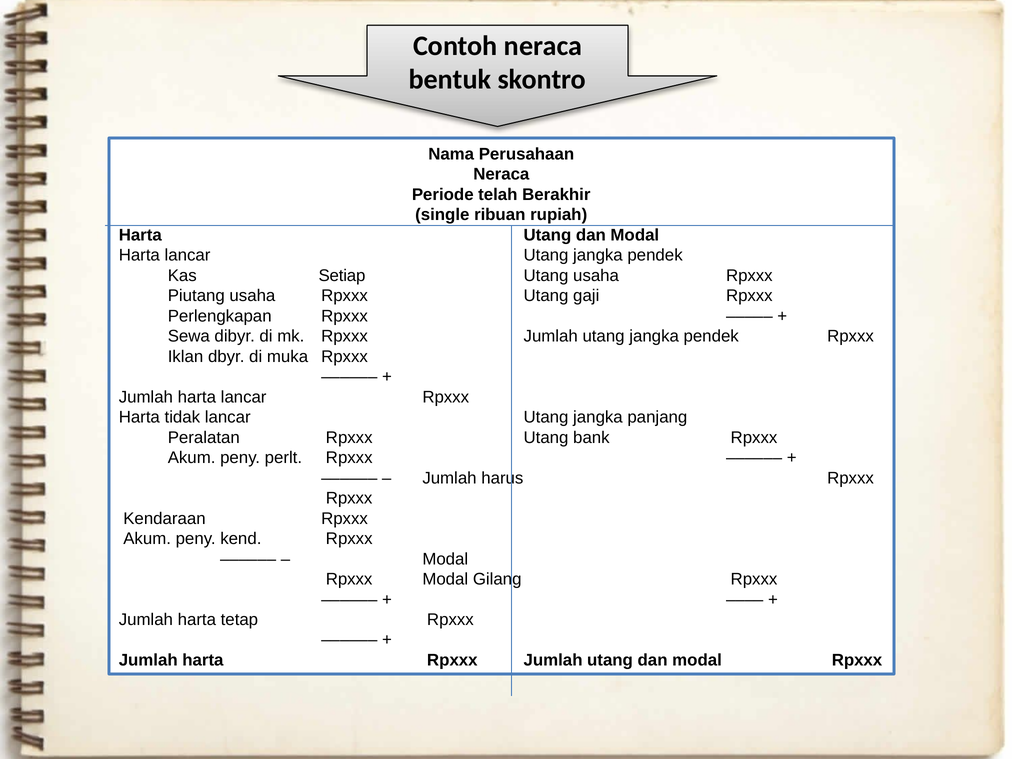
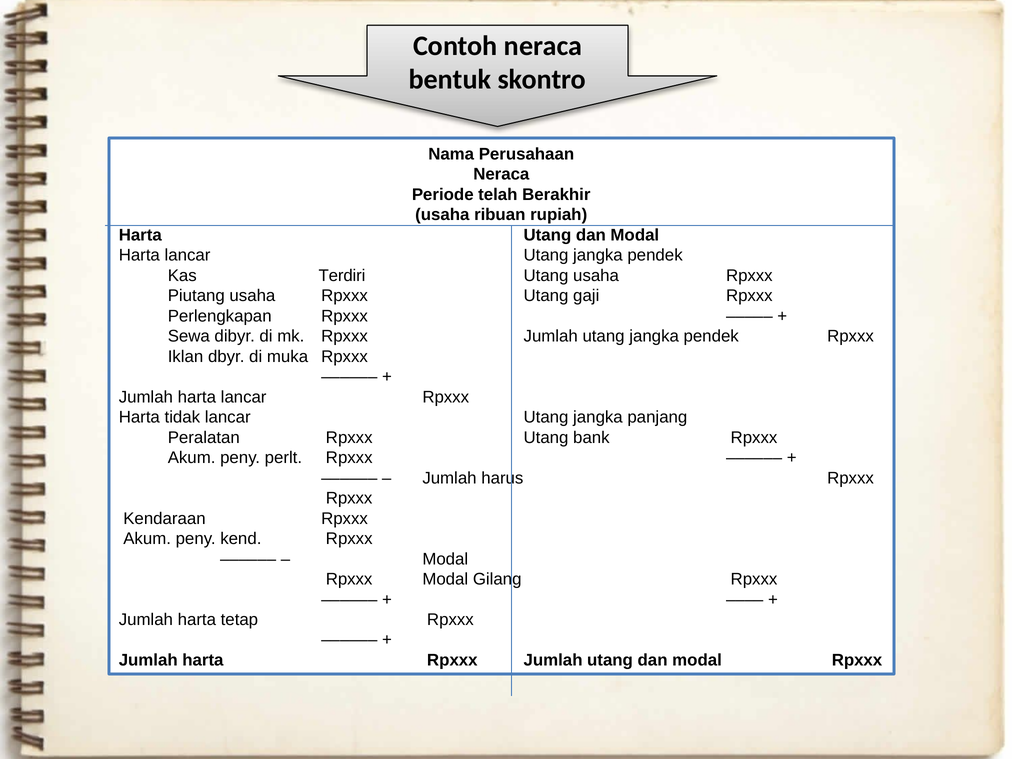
single at (442, 215): single -> usaha
Setiap: Setiap -> Terdiri
